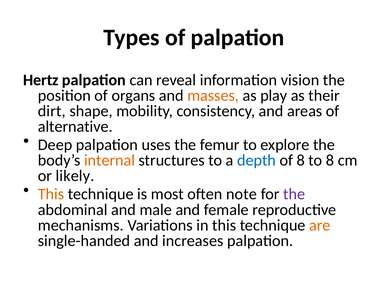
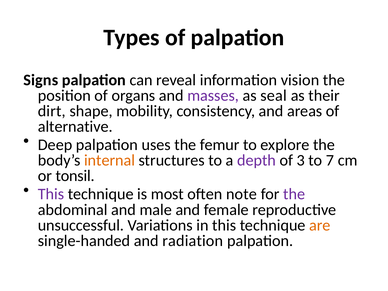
Hertz: Hertz -> Signs
masses colour: orange -> purple
play: play -> seal
depth colour: blue -> purple
of 8: 8 -> 3
to 8: 8 -> 7
likely: likely -> tonsil
This at (51, 194) colour: orange -> purple
mechanisms: mechanisms -> unsuccessful
increases: increases -> radiation
